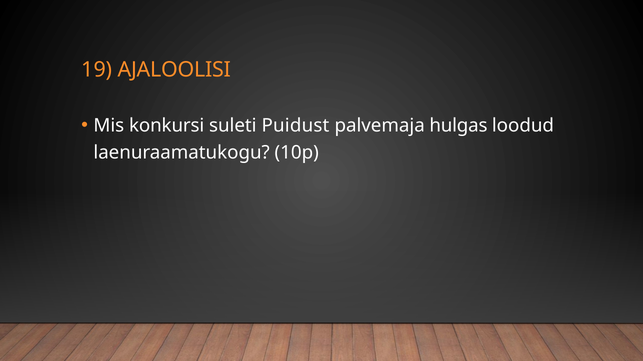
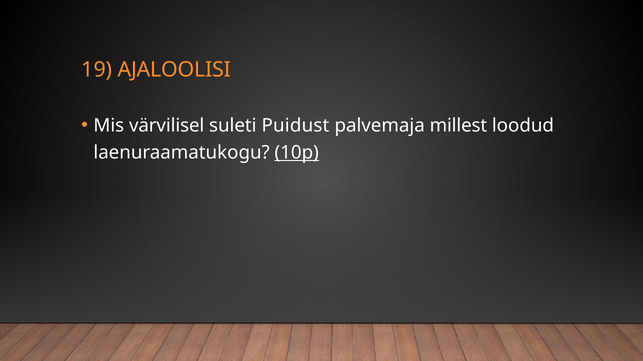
konkursi: konkursi -> värvilisel
hulgas: hulgas -> millest
10p underline: none -> present
